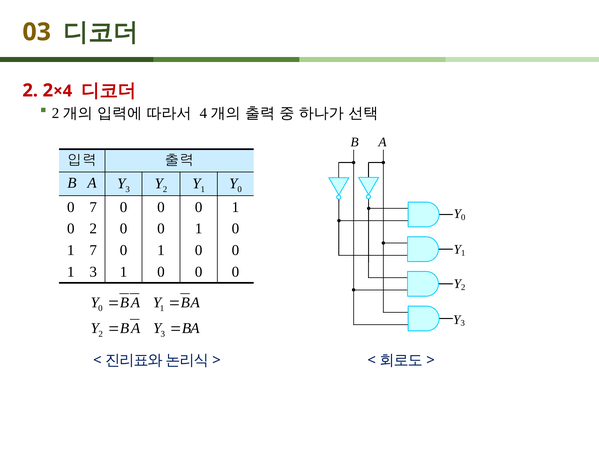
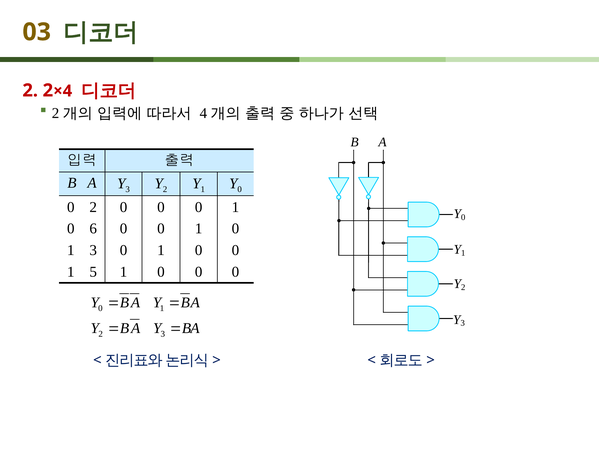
0 7: 7 -> 2
0 2: 2 -> 6
1 7: 7 -> 3
1 3: 3 -> 5
